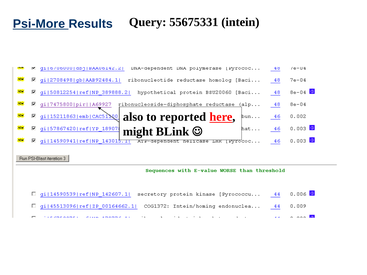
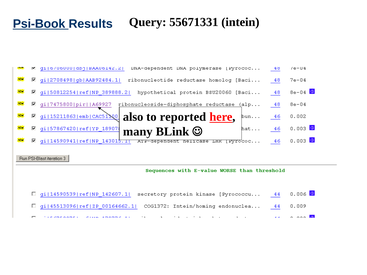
Psi-More: Psi-More -> Psi-Book
55675331: 55675331 -> 55671331
might: might -> many
